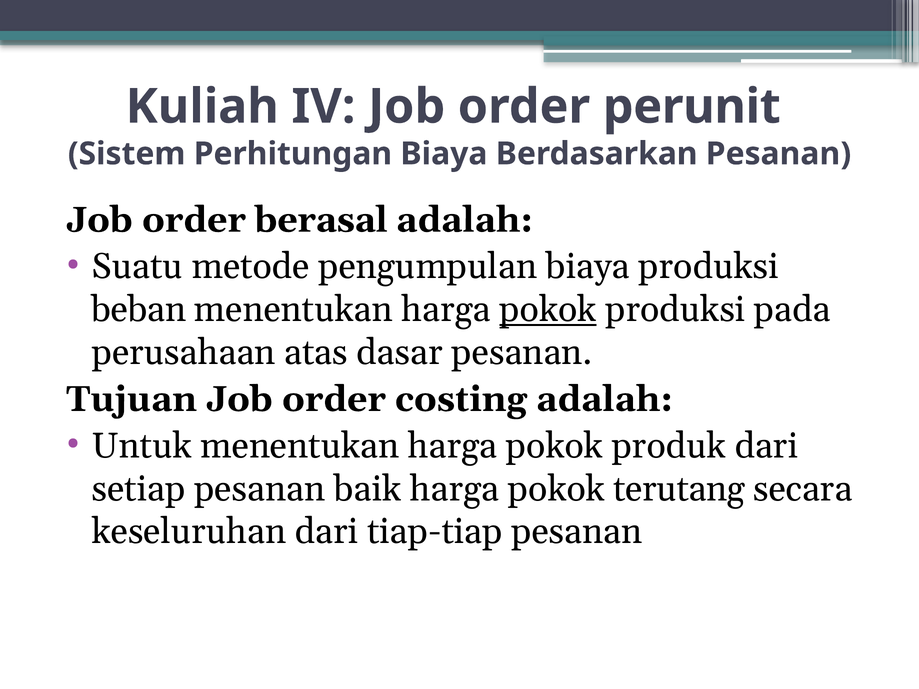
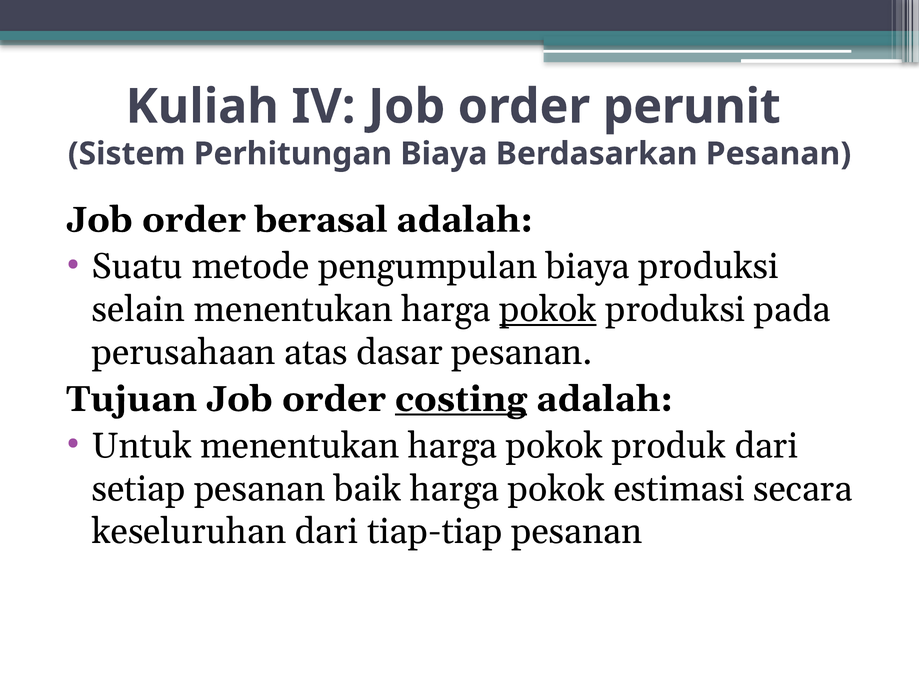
beban: beban -> selain
costing underline: none -> present
terutang: terutang -> estimasi
